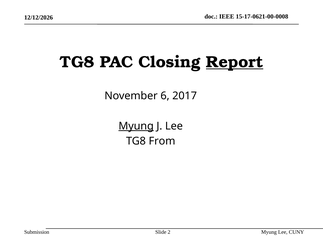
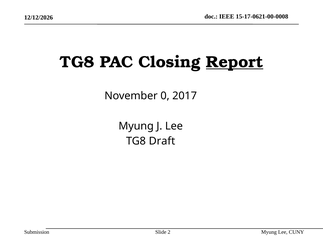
6: 6 -> 0
Myung at (136, 126) underline: present -> none
From: From -> Draft
